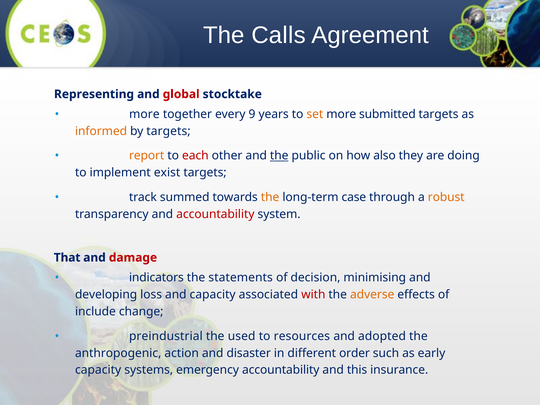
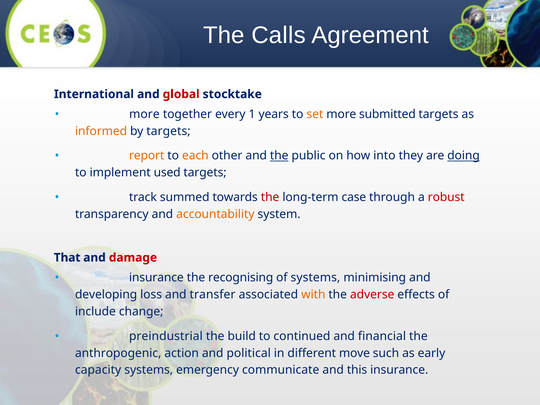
Representing: Representing -> International
9: 9 -> 1
each colour: red -> orange
also: also -> into
doing underline: none -> present
exist: exist -> used
the at (270, 197) colour: orange -> red
robust colour: orange -> red
accountability at (215, 214) colour: red -> orange
indicators at (156, 278): indicators -> insurance
statements: statements -> recognising
of decision: decision -> systems
and capacity: capacity -> transfer
with colour: red -> orange
adverse colour: orange -> red
used: used -> build
resources: resources -> continued
adopted: adopted -> financial
disaster: disaster -> political
order: order -> move
emergency accountability: accountability -> communicate
